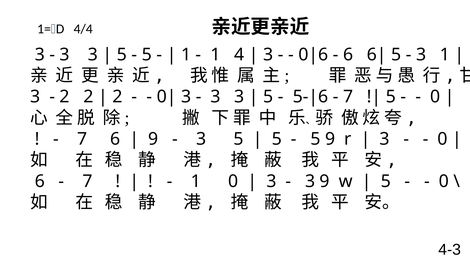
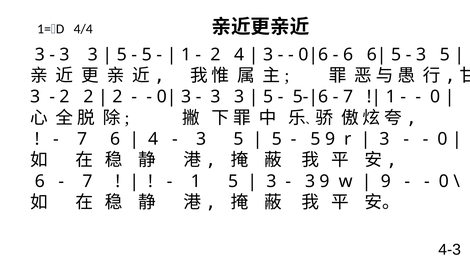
1 at (216, 55): 1 -> 2
1 at (445, 55): 1 -> 5
5 at (391, 97): 5 -> 1
9 at (153, 139): 9 -> 4
1 0: 0 -> 5
5 at (386, 182): 5 -> 9
